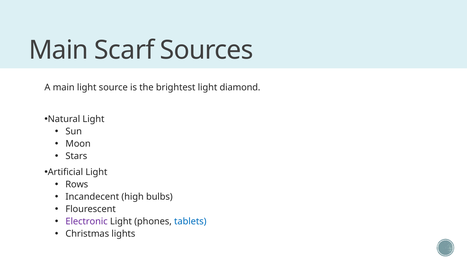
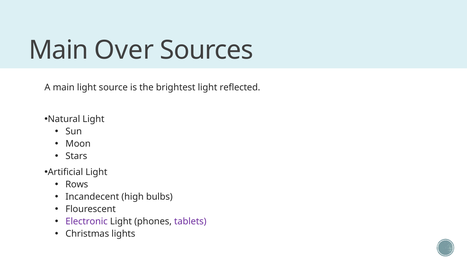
Scarf: Scarf -> Over
diamond: diamond -> reflected
tablets colour: blue -> purple
